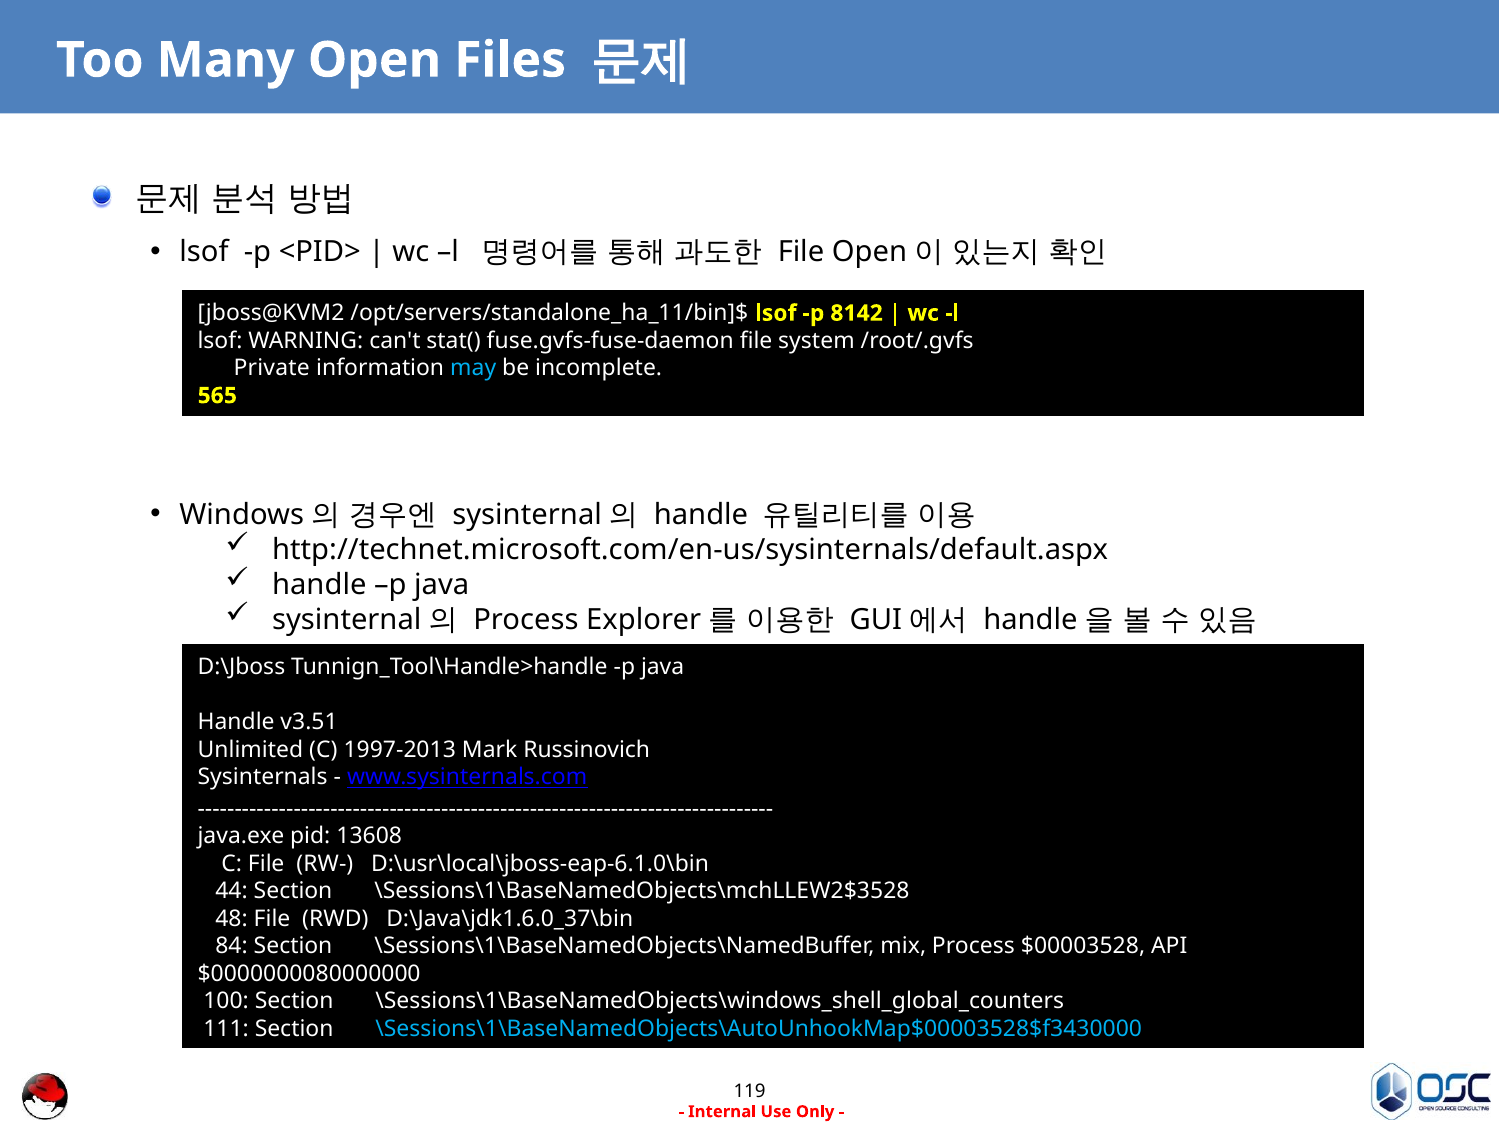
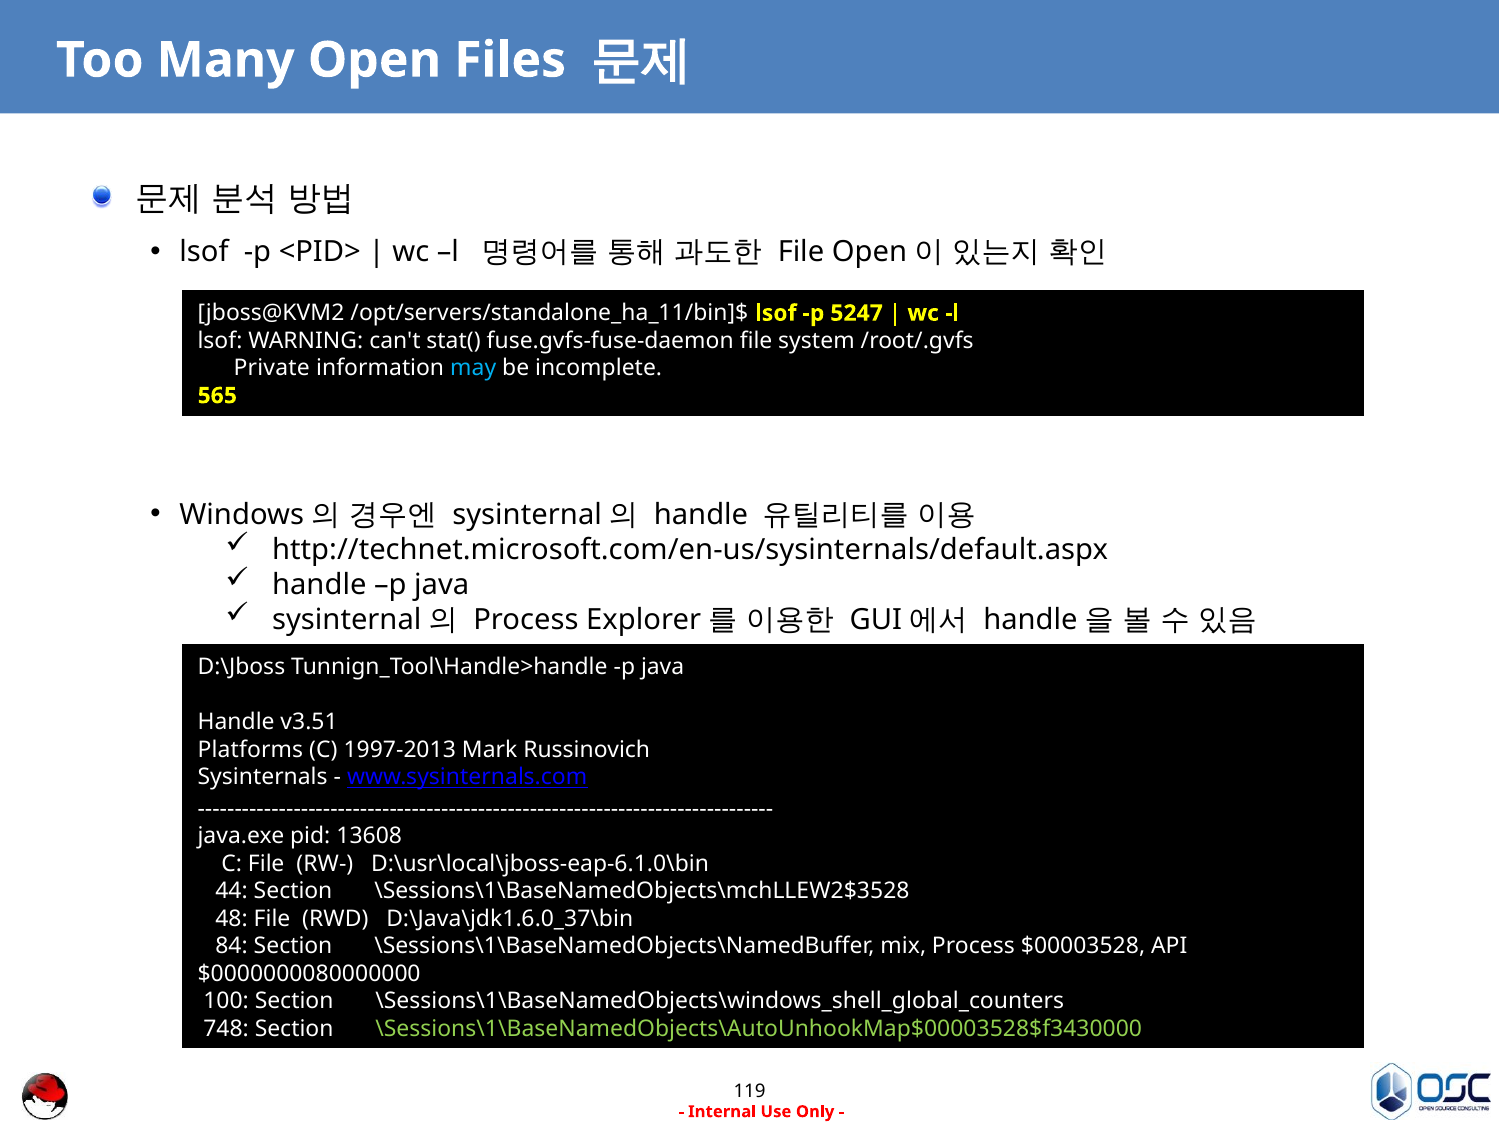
8142: 8142 -> 5247
Unlimited: Unlimited -> Platforms
111: 111 -> 748
\Sessions\1\BaseNamedObjects\AutoUnhookMap$00003528$f3430000 colour: light blue -> light green
